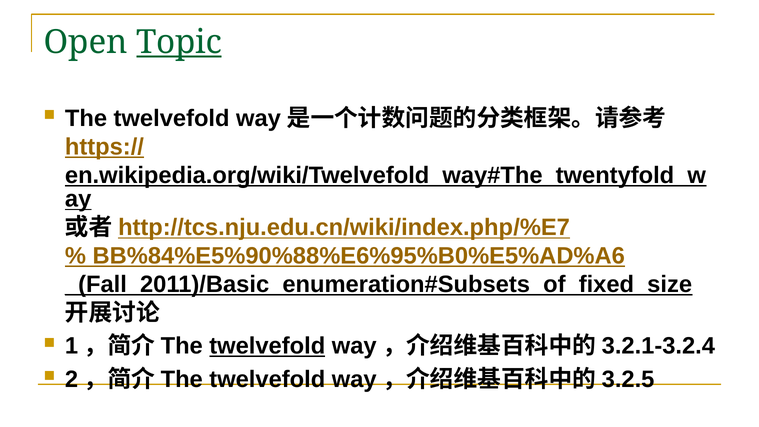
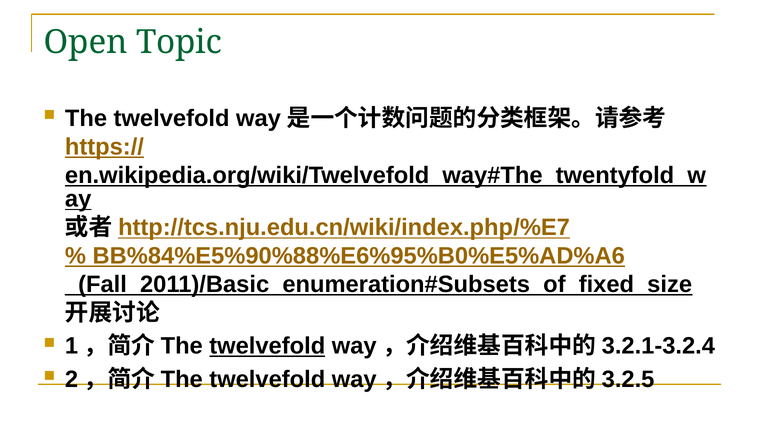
Topic underline: present -> none
